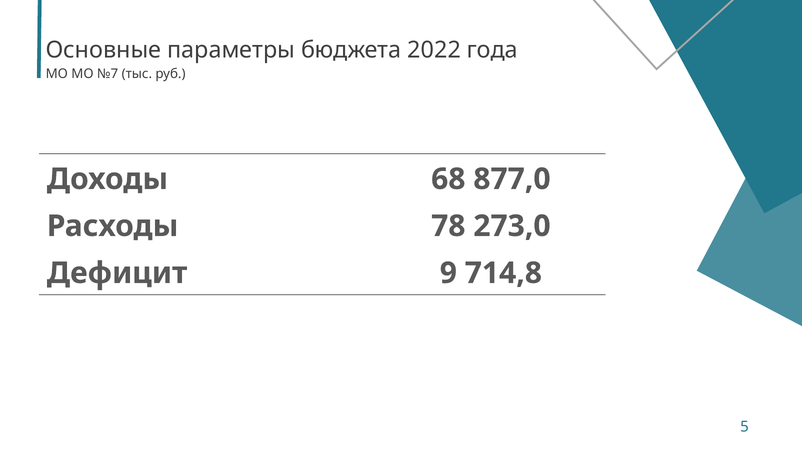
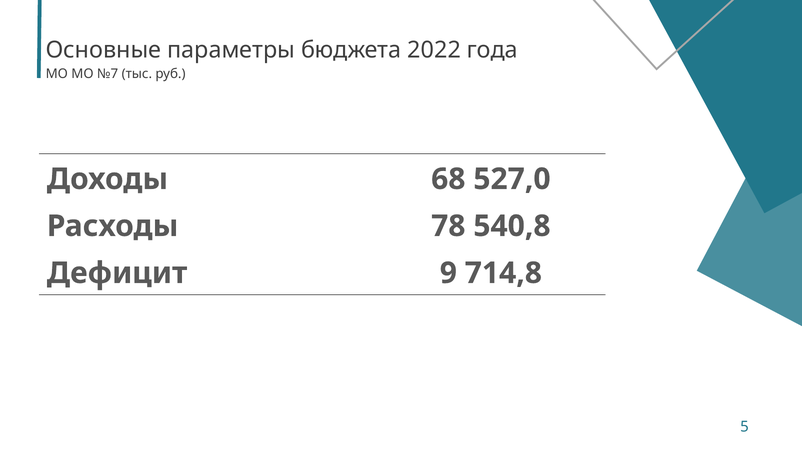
877,0: 877,0 -> 527,0
273,0: 273,0 -> 540,8
